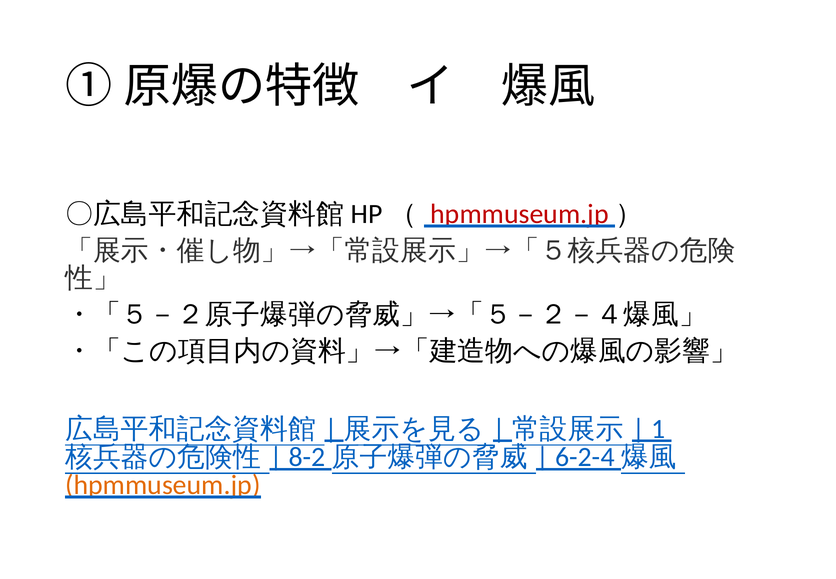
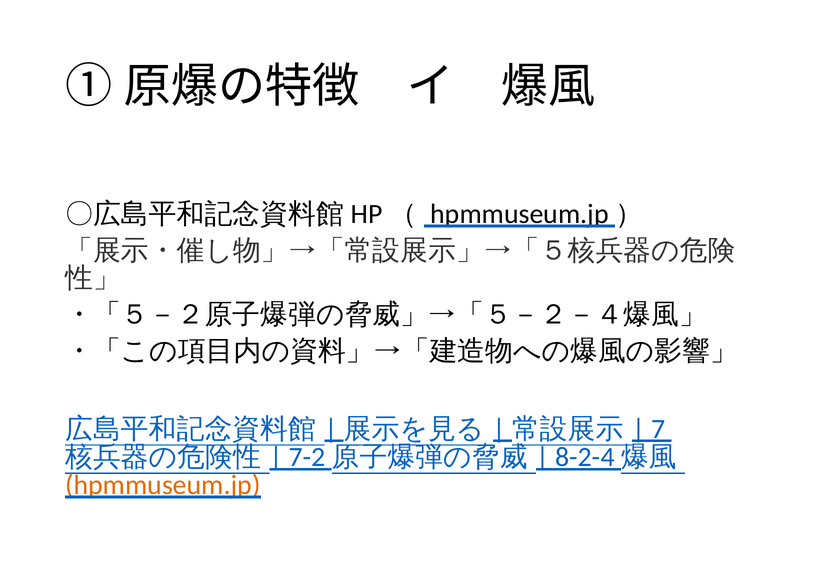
hpmmuseum.jp at (520, 214) colour: red -> black
1: 1 -> 7
8-2: 8-2 -> 7-2
6-2-4: 6-2-4 -> 8-2-4
